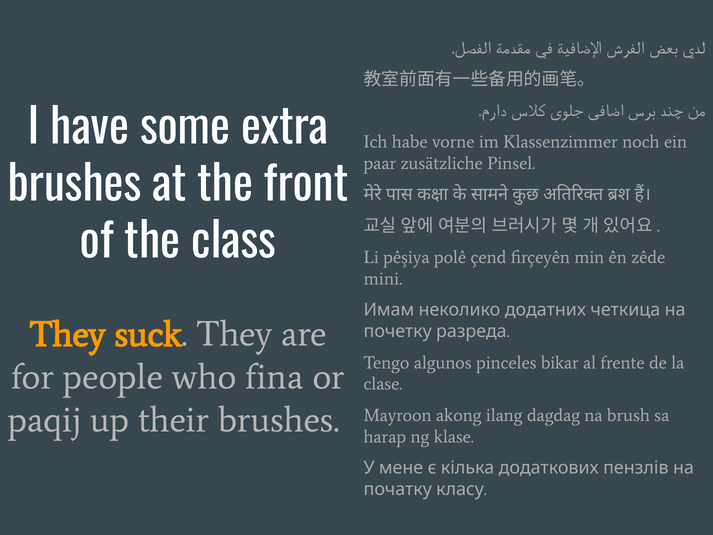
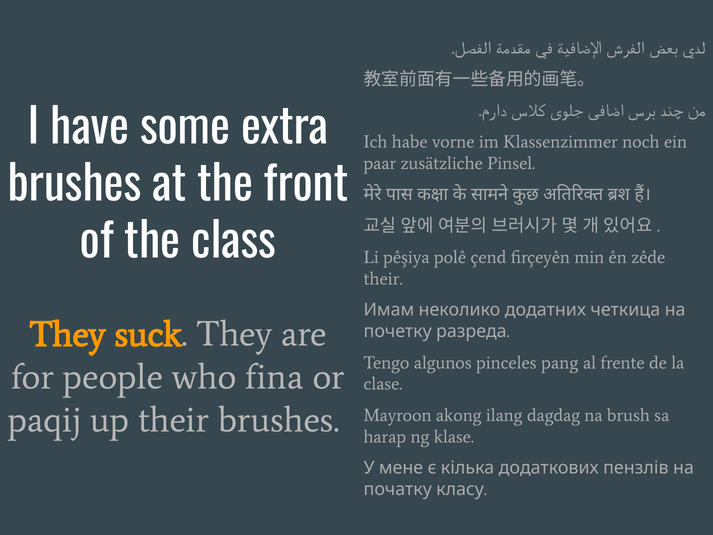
mini at (383, 279): mini -> their
bikar: bikar -> pang
